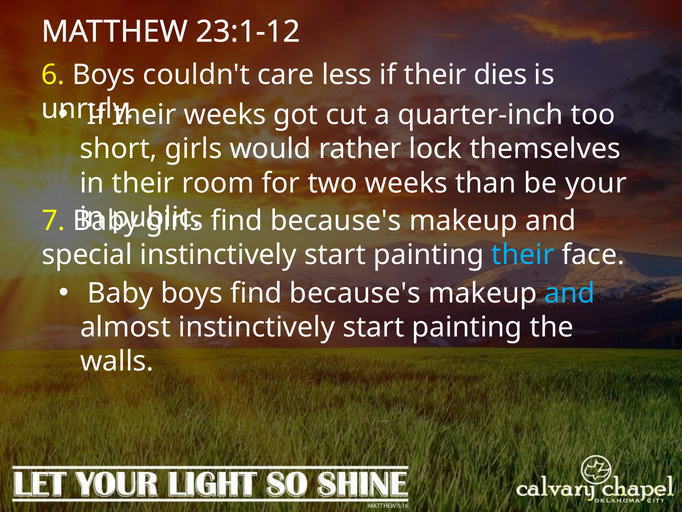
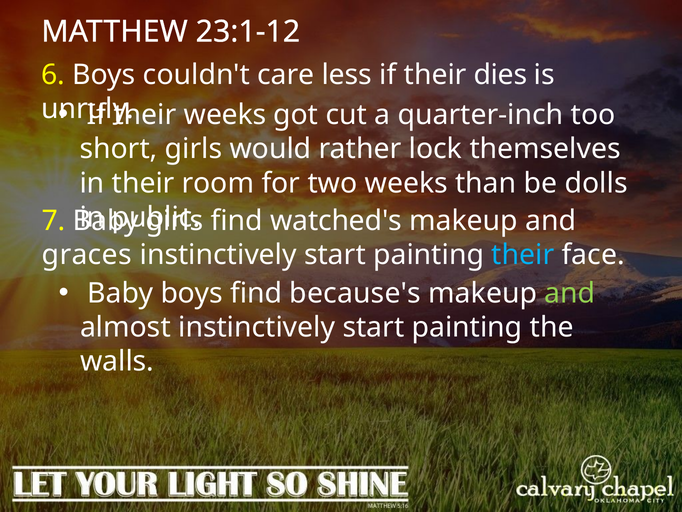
your: your -> dolls
because's at (336, 221): because's -> watched's
special: special -> graces
and at (570, 293) colour: light blue -> light green
